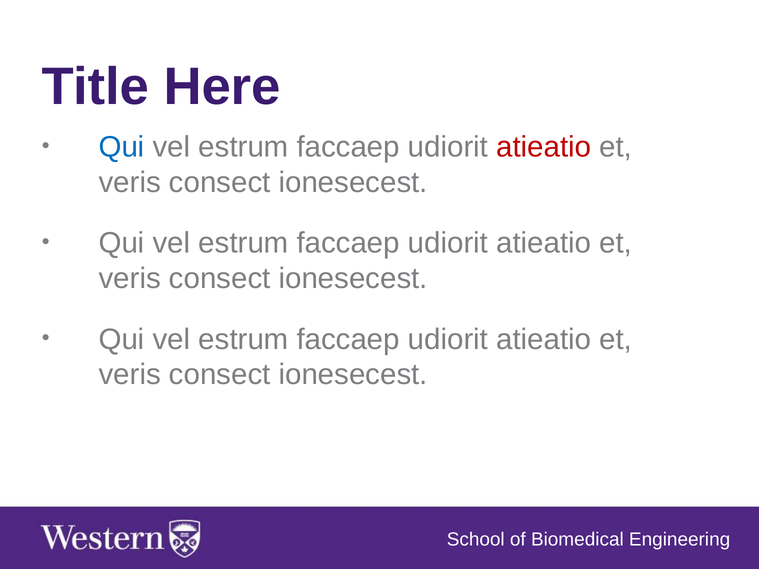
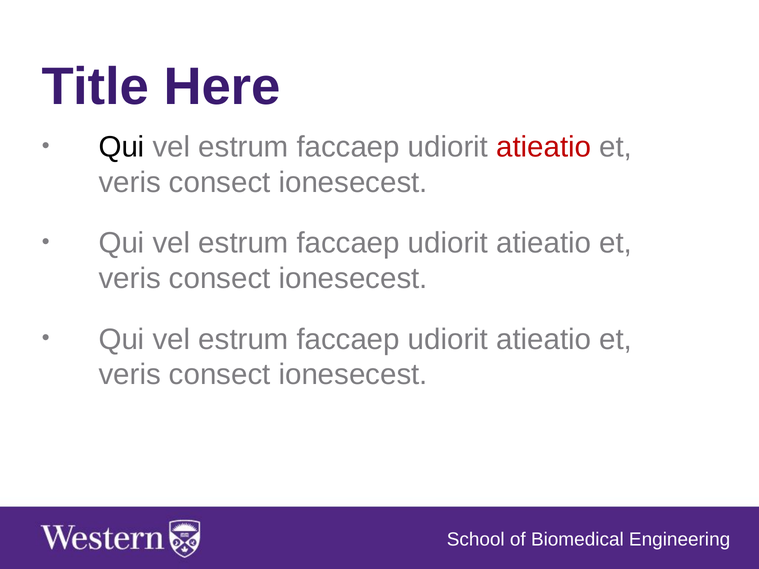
Qui at (122, 147) colour: blue -> black
